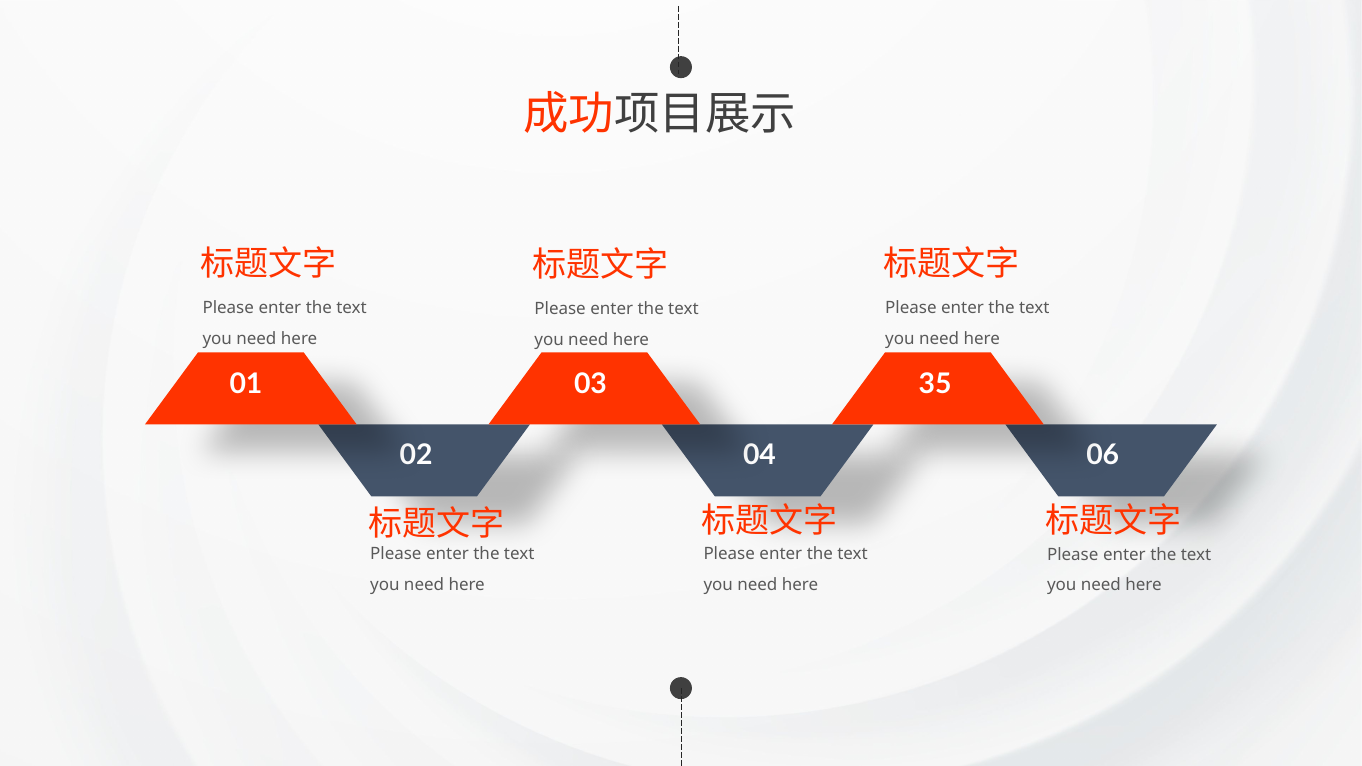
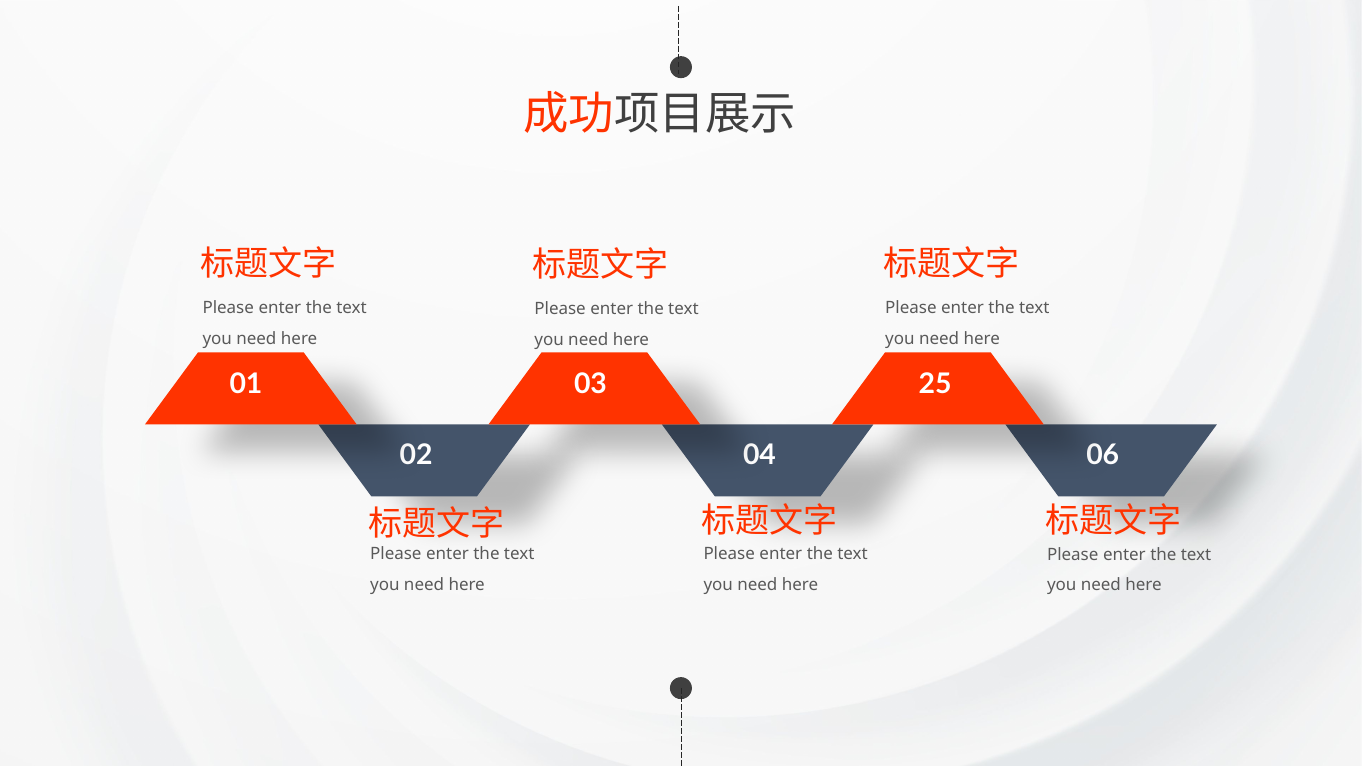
35: 35 -> 25
